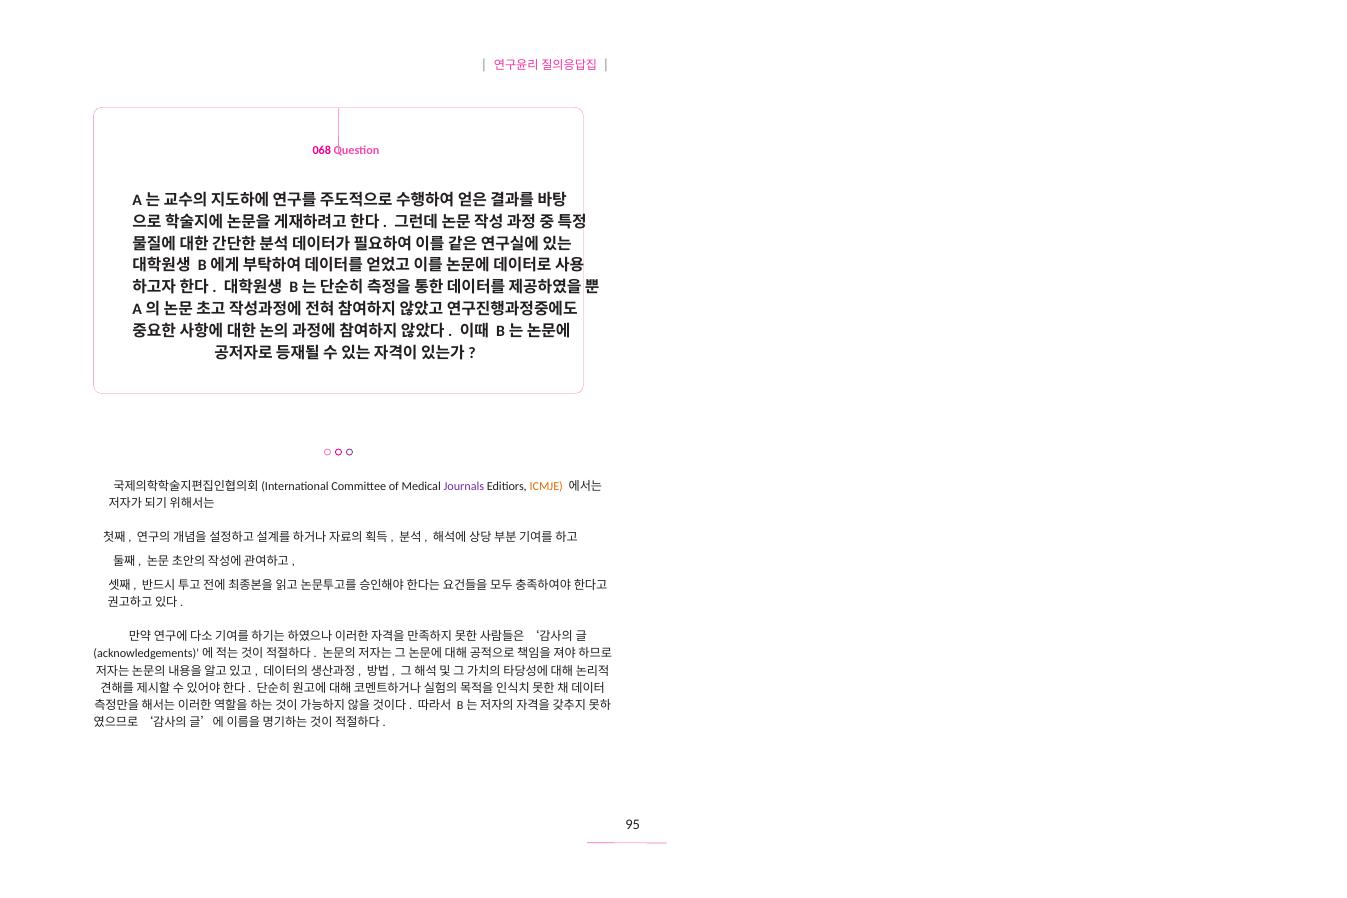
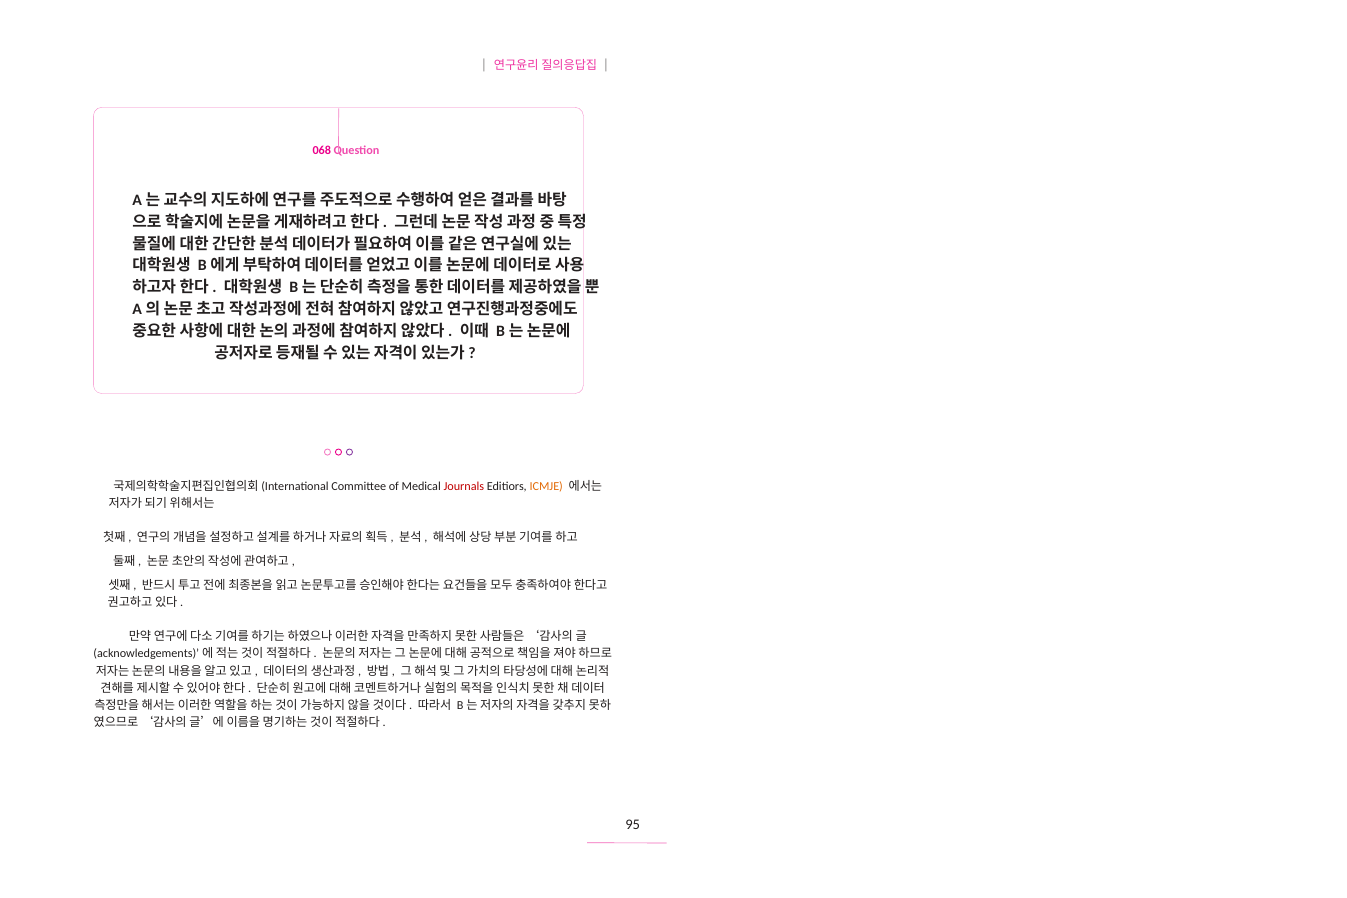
Journals colour: purple -> red
